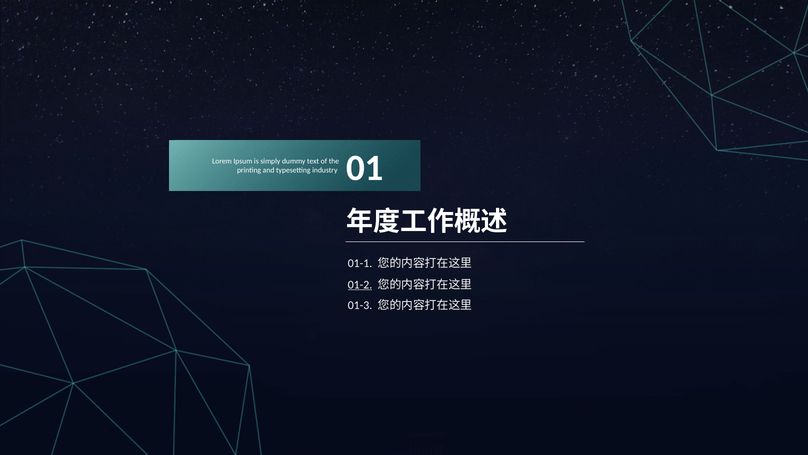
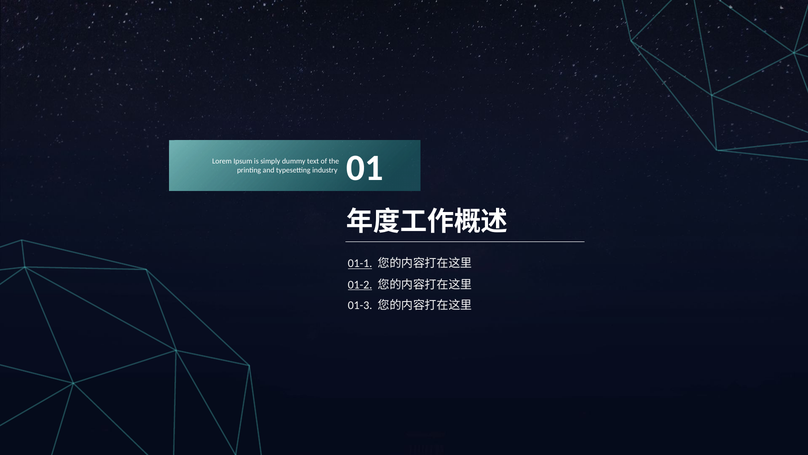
01-1 underline: none -> present
